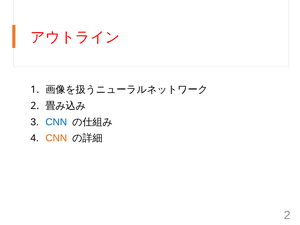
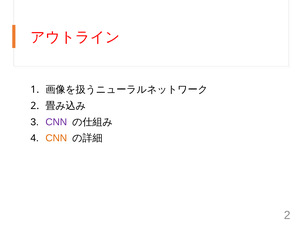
CNN at (56, 122) colour: blue -> purple
